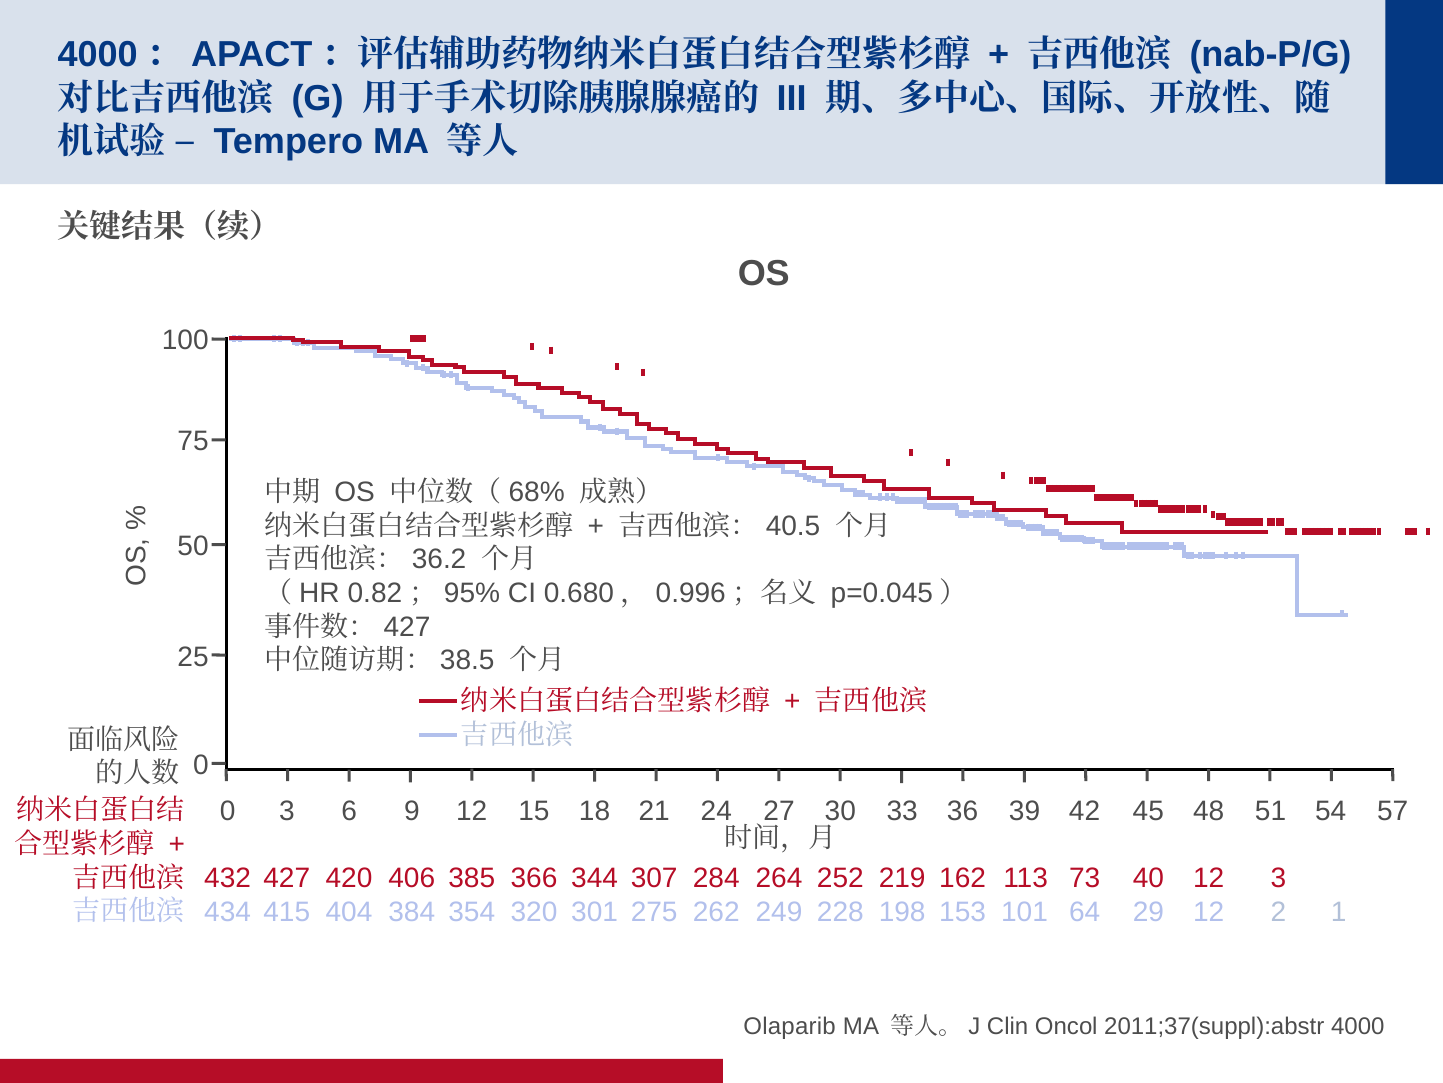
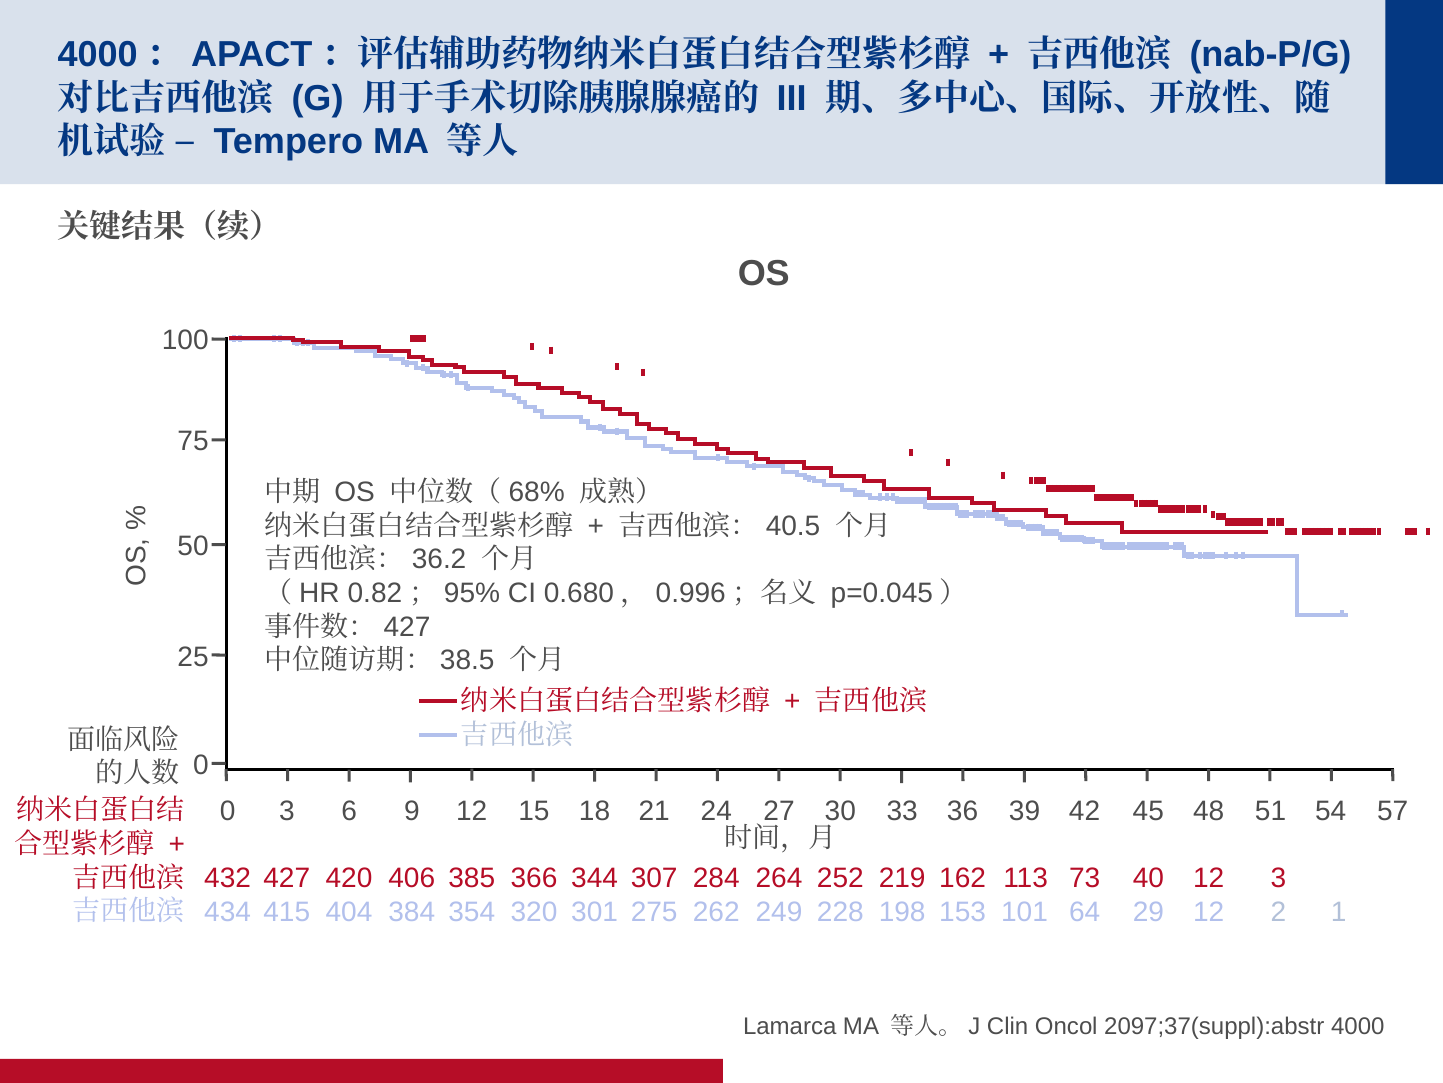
Olaparib: Olaparib -> Lamarca
2011;37(suppl):abstr: 2011;37(suppl):abstr -> 2097;37(suppl):abstr
